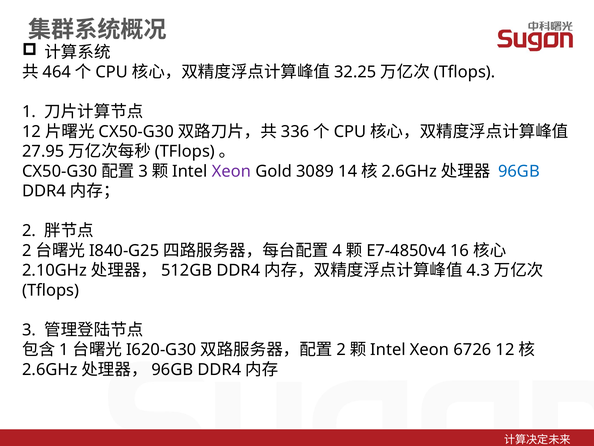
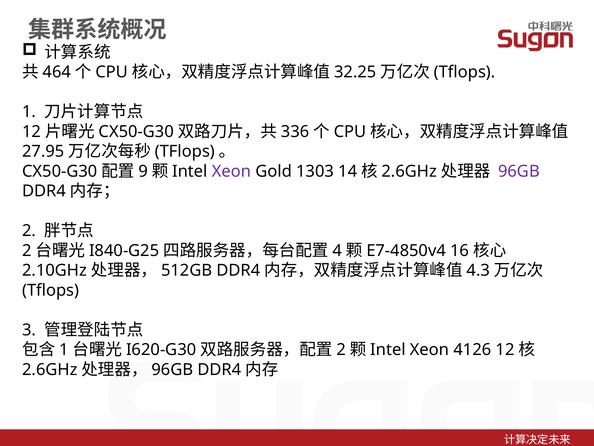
3 at (143, 171): 3 -> 9
3089: 3089 -> 1303
96GB at (519, 171) colour: blue -> purple
6726: 6726 -> 4126
